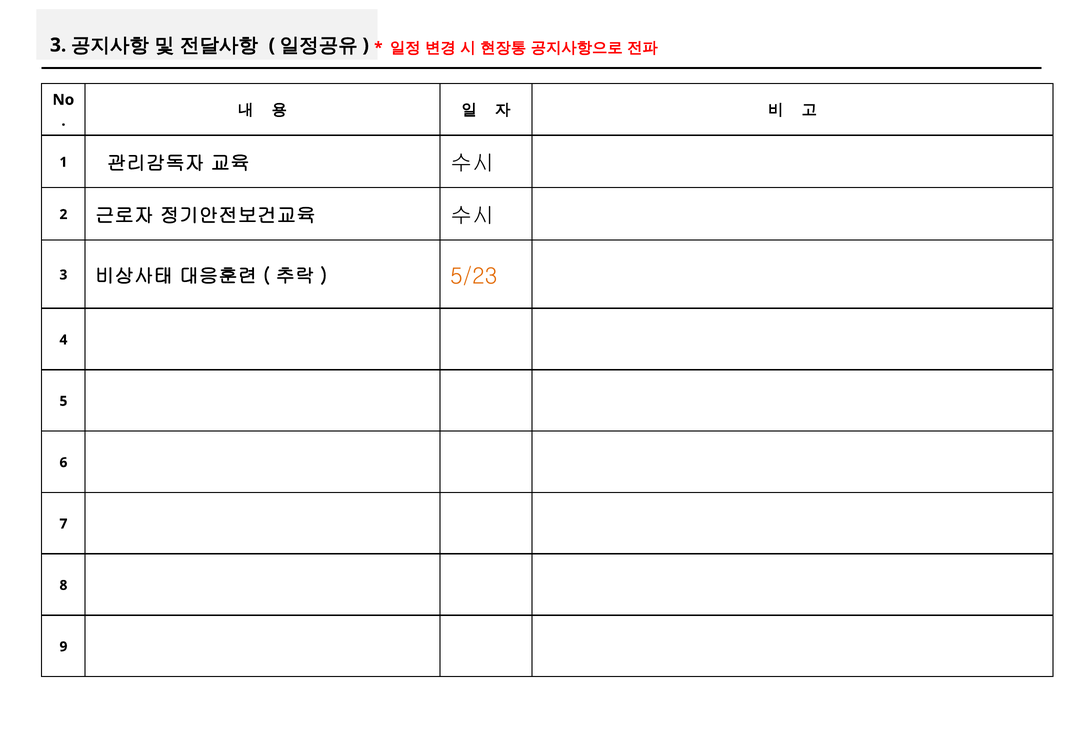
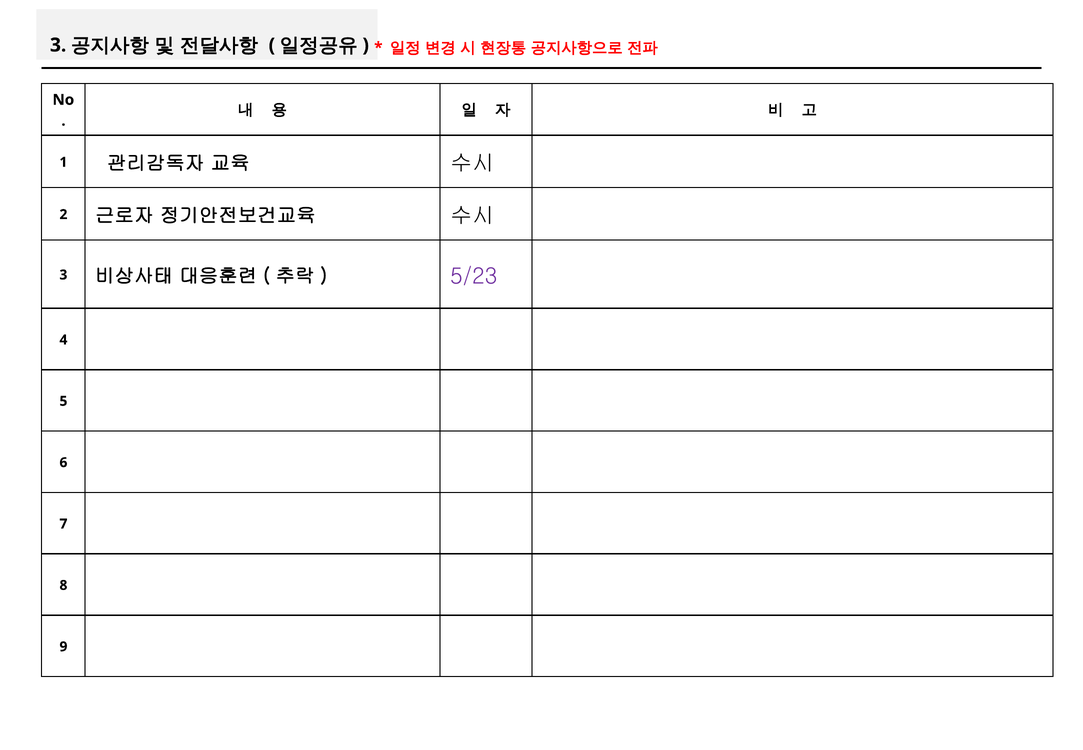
5/23 colour: orange -> purple
